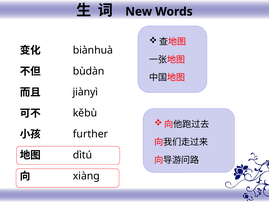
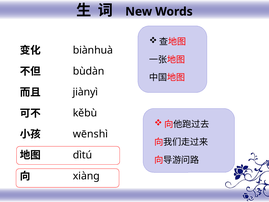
further: further -> wēnshì
